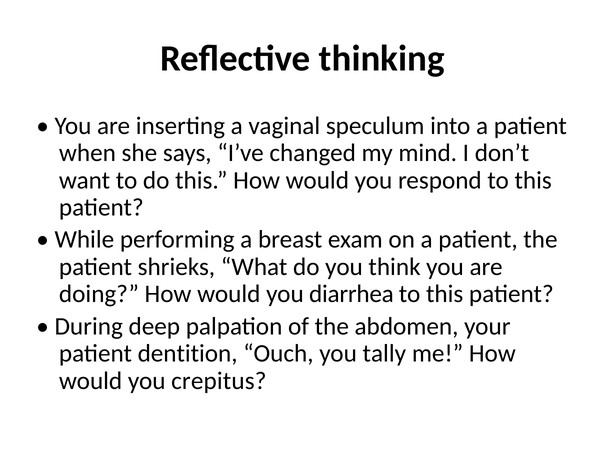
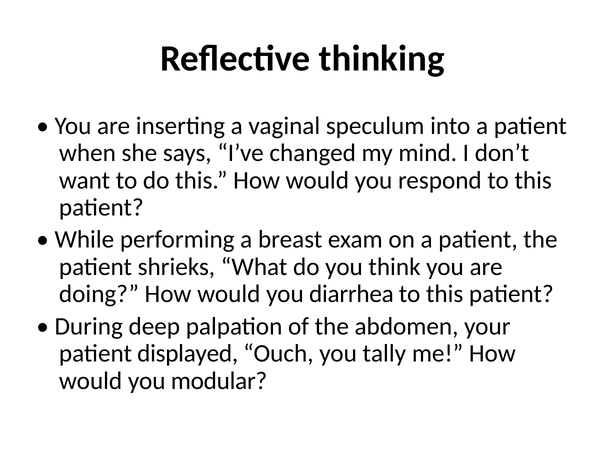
dentition: dentition -> displayed
crepitus: crepitus -> modular
